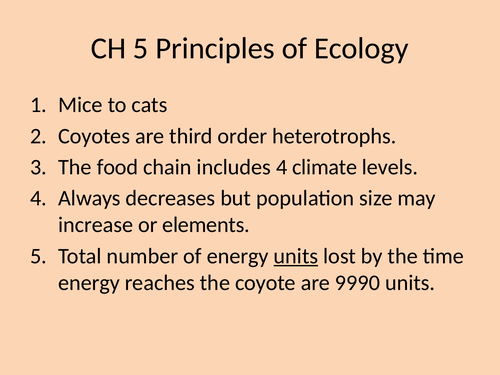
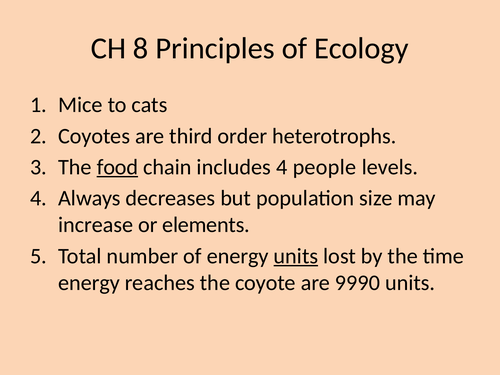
CH 5: 5 -> 8
food underline: none -> present
climate: climate -> people
